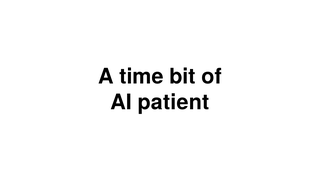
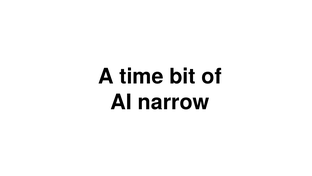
patient: patient -> narrow
